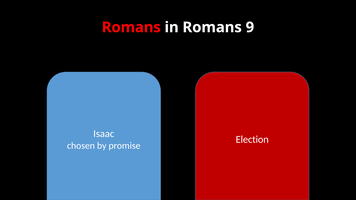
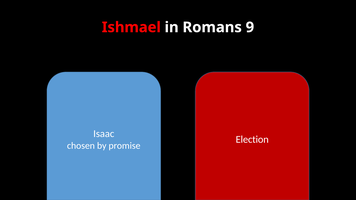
Romans at (131, 27): Romans -> Ishmael
